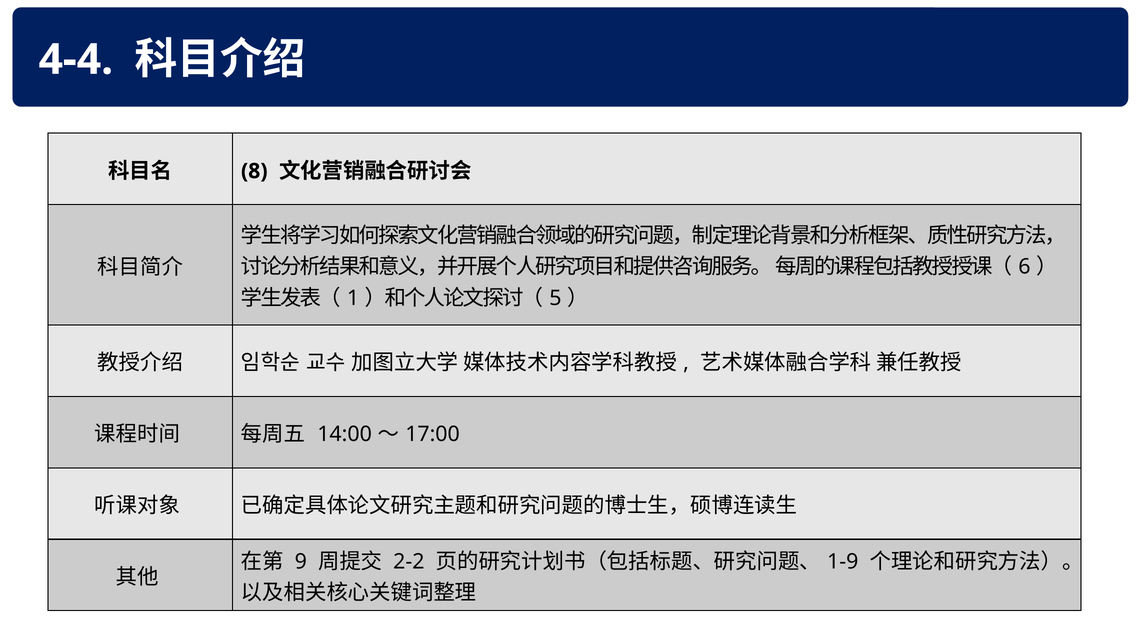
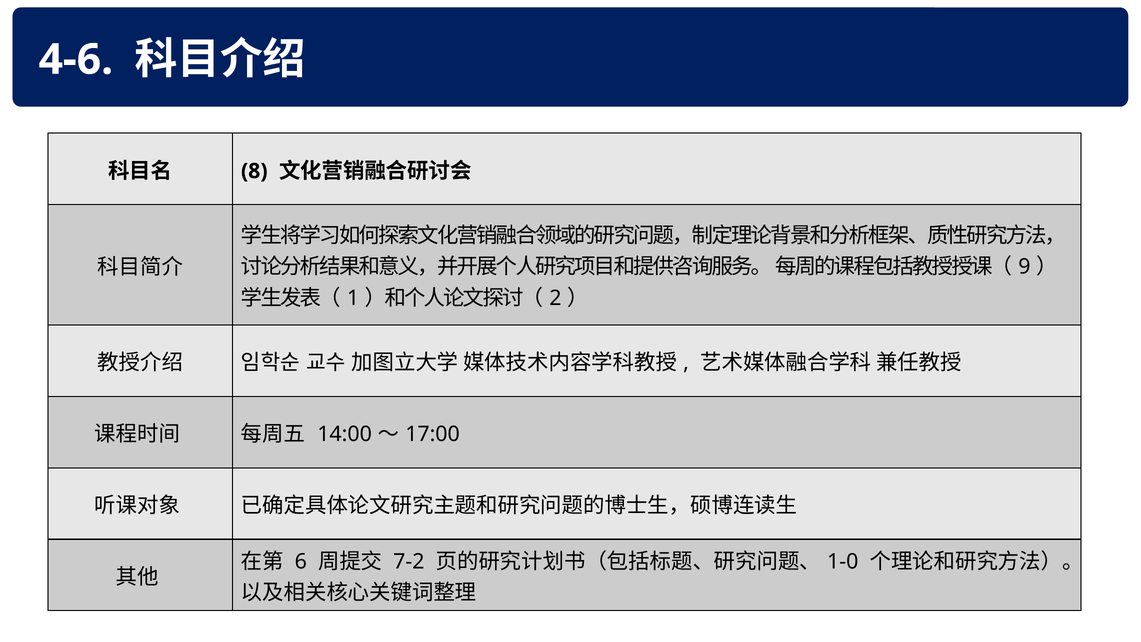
4-4: 4-4 -> 4-6
6: 6 -> 9
5: 5 -> 2
9: 9 -> 6
2-2: 2-2 -> 7-2
1-9: 1-9 -> 1-0
